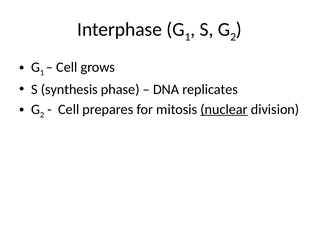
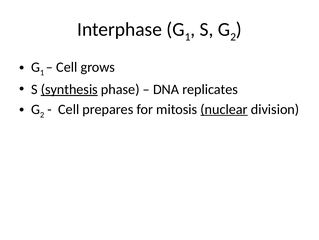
synthesis underline: none -> present
